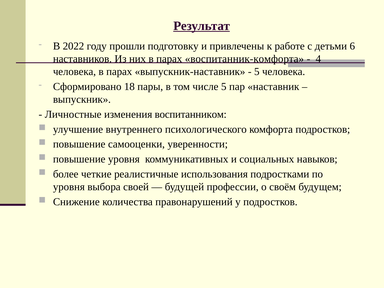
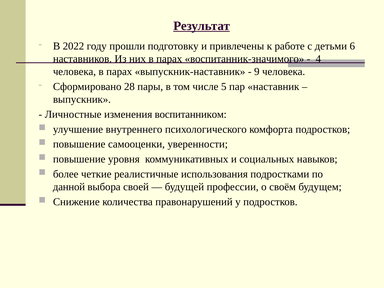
воспитанник-комфорта: воспитанник-комфорта -> воспитанник-значимого
5 at (257, 72): 5 -> 9
18: 18 -> 28
уровня at (69, 187): уровня -> данной
